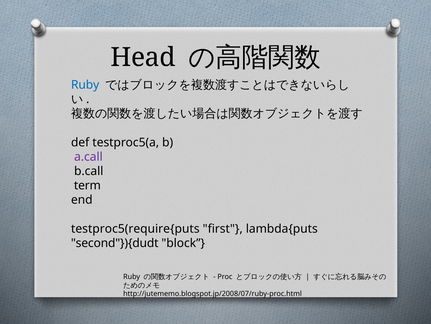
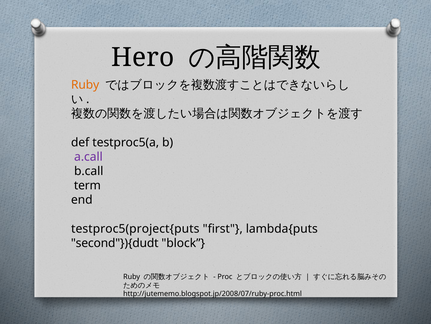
Head: Head -> Hero
Ruby at (85, 85) colour: blue -> orange
testproc5(require{puts: testproc5(require{puts -> testproc5(project{puts
